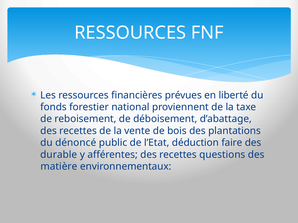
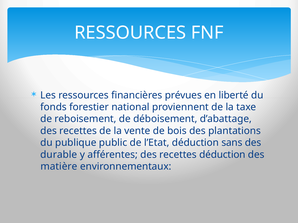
dénoncé: dénoncé -> publique
faire: faire -> sans
recettes questions: questions -> déduction
